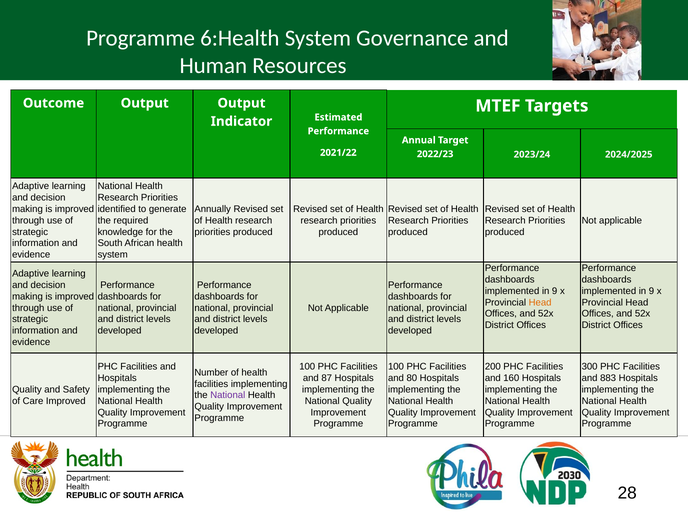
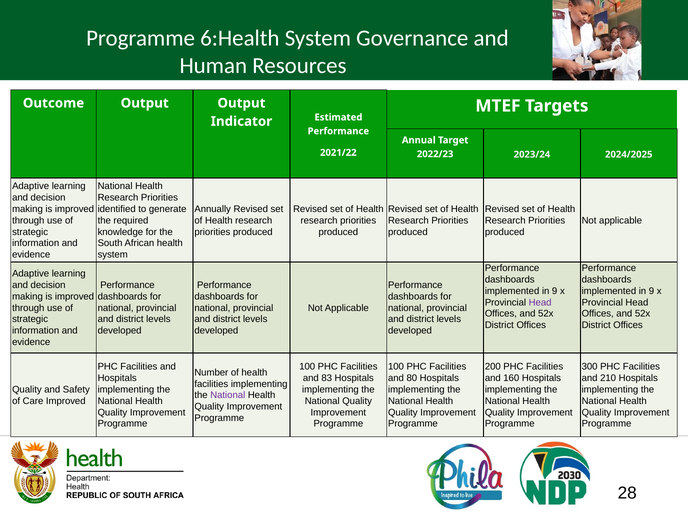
Head at (540, 302) colour: orange -> purple
87: 87 -> 83
883: 883 -> 210
